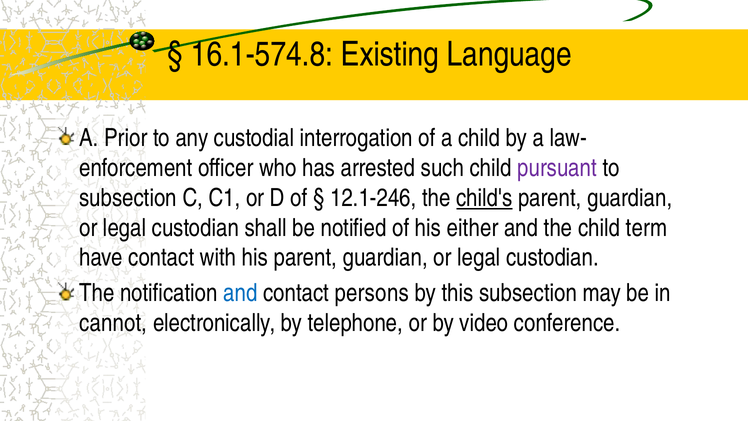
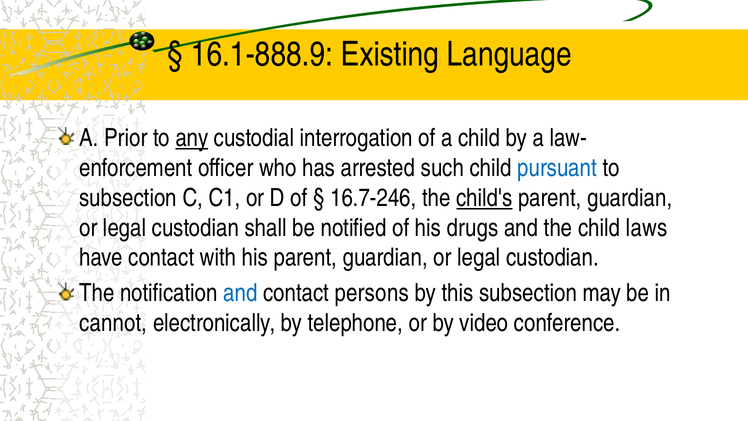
16.1-574.8: 16.1-574.8 -> 16.1-888.9
any underline: none -> present
pursuant colour: purple -> blue
12.1-246: 12.1-246 -> 16.7-246
either: either -> drugs
term: term -> laws
